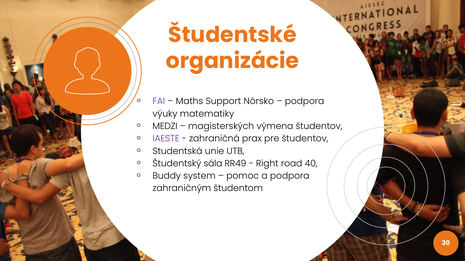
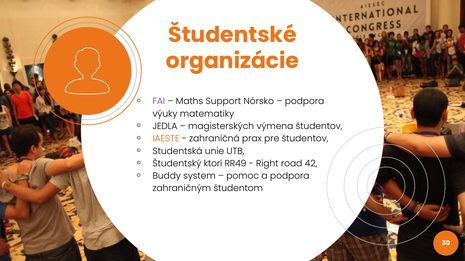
MEDZI: MEDZI -> JEDLA
IAESTE colour: purple -> orange
sála: sála -> ktorí
40: 40 -> 42
